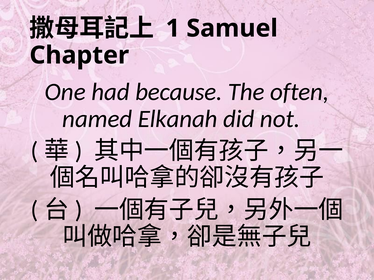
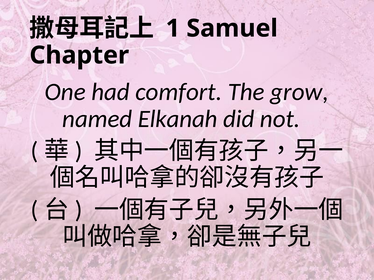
because: because -> comfort
often: often -> grow
